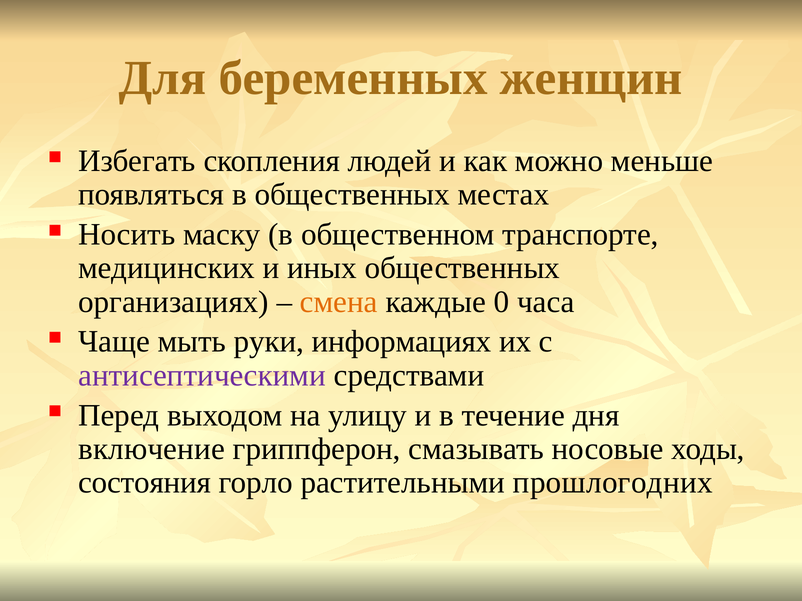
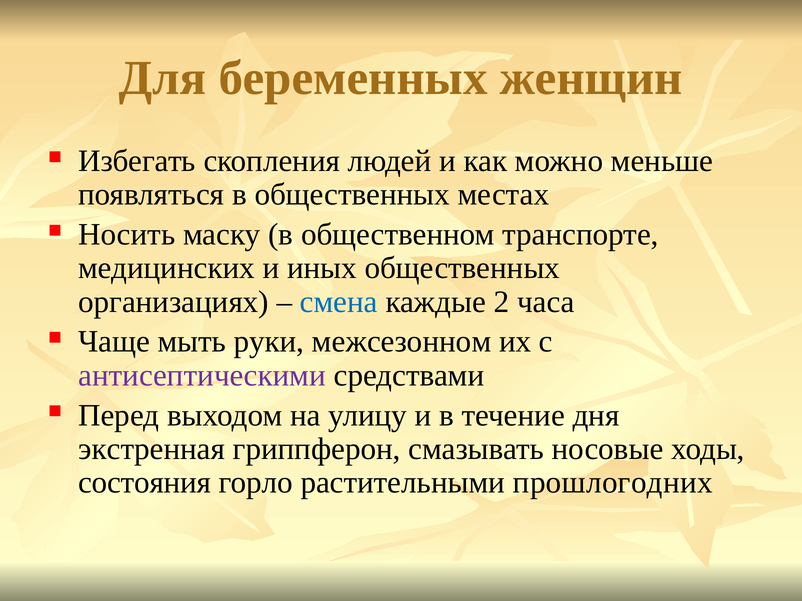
смена colour: orange -> blue
0: 0 -> 2
информациях: информациях -> межсезонном
включение: включение -> экстренная
